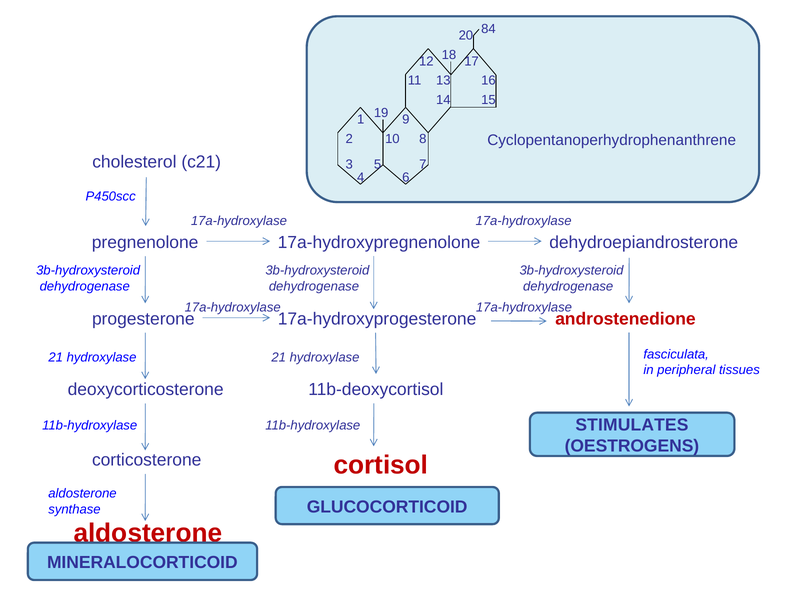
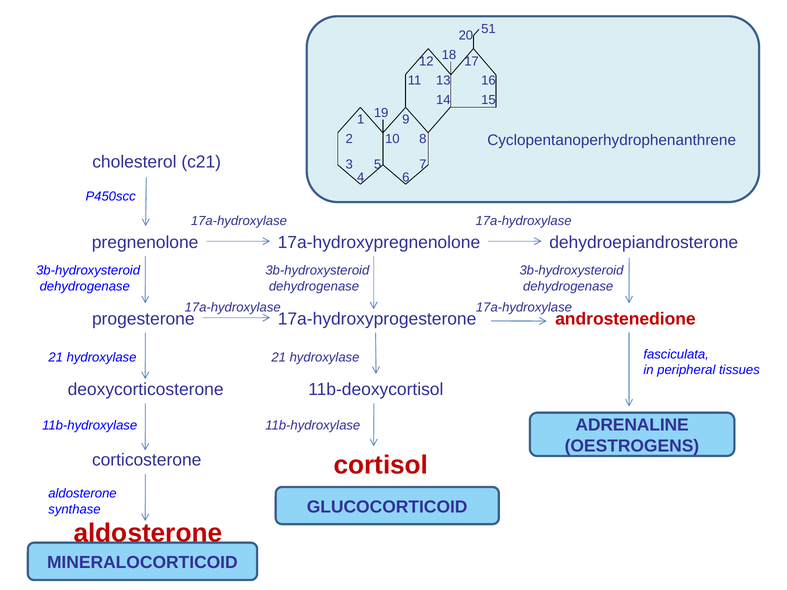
84: 84 -> 51
STIMULATES: STIMULATES -> ADRENALINE
